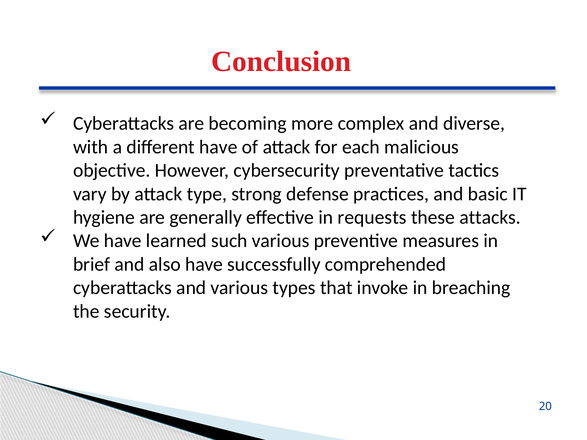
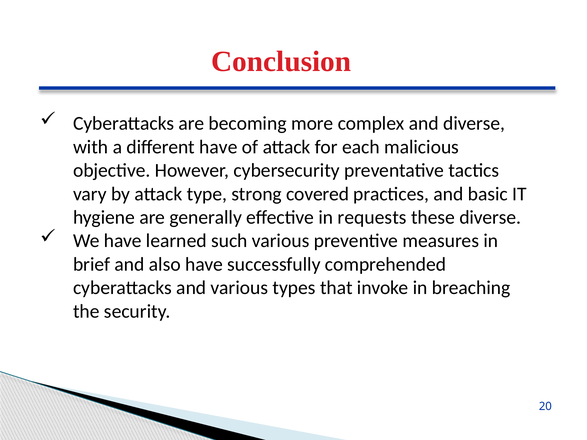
defense: defense -> covered
these attacks: attacks -> diverse
